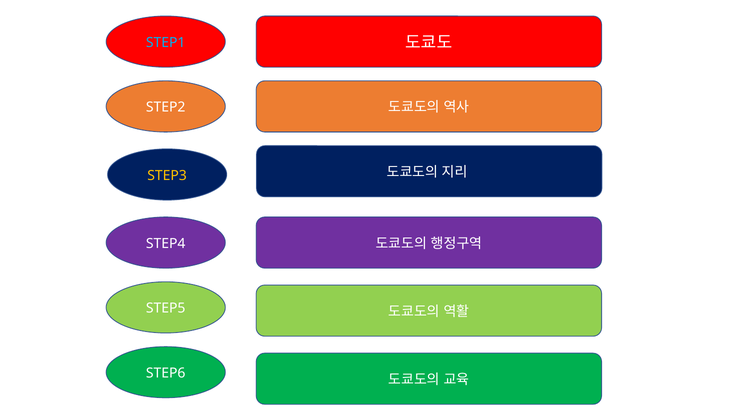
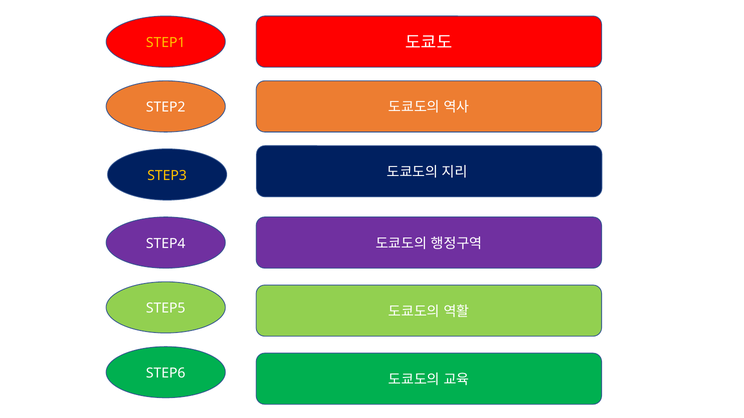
STEP1 colour: light blue -> yellow
